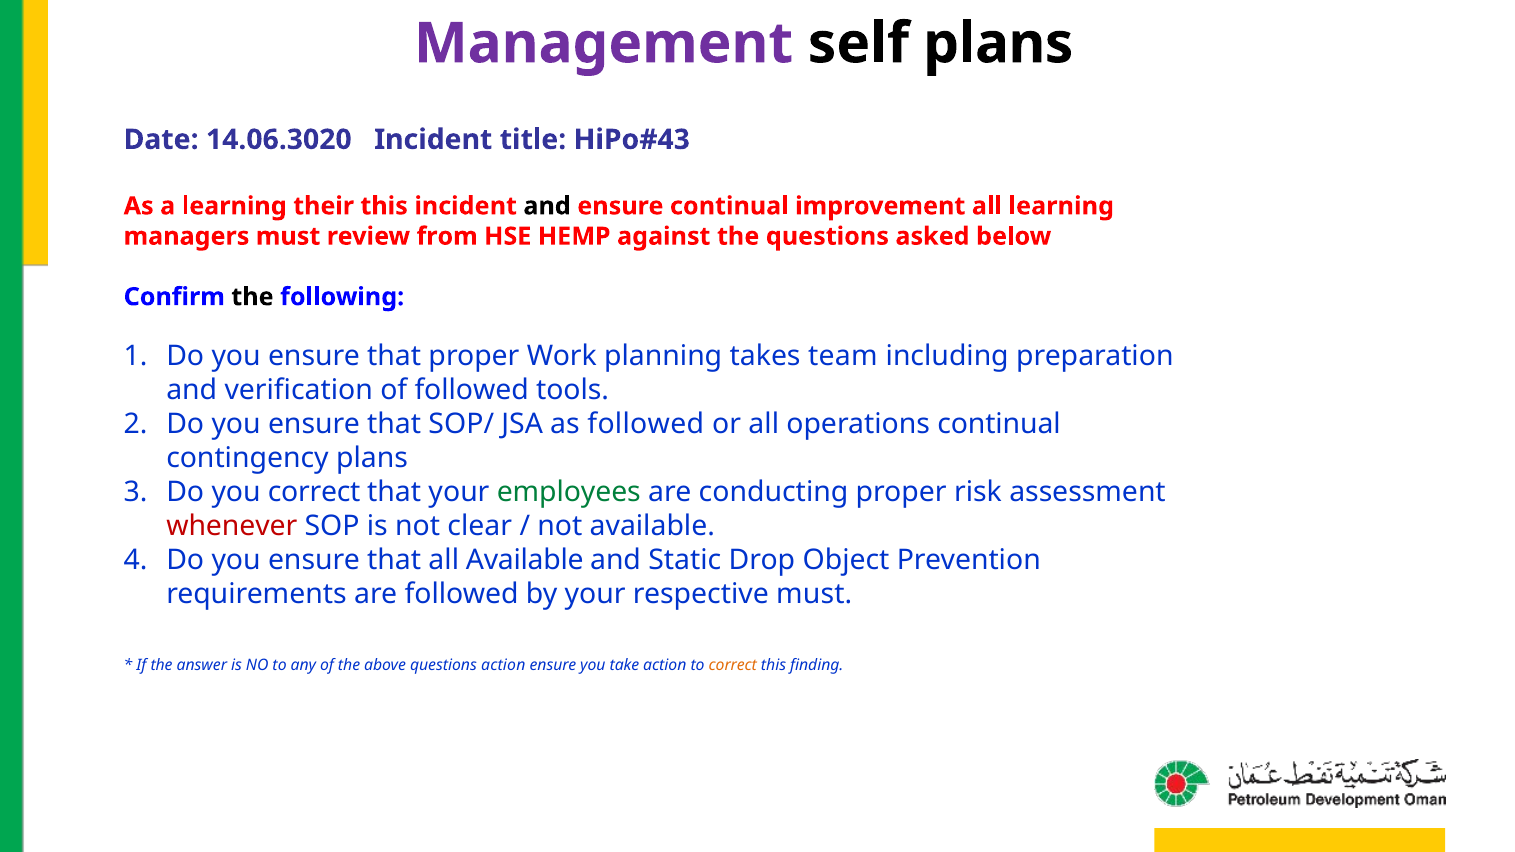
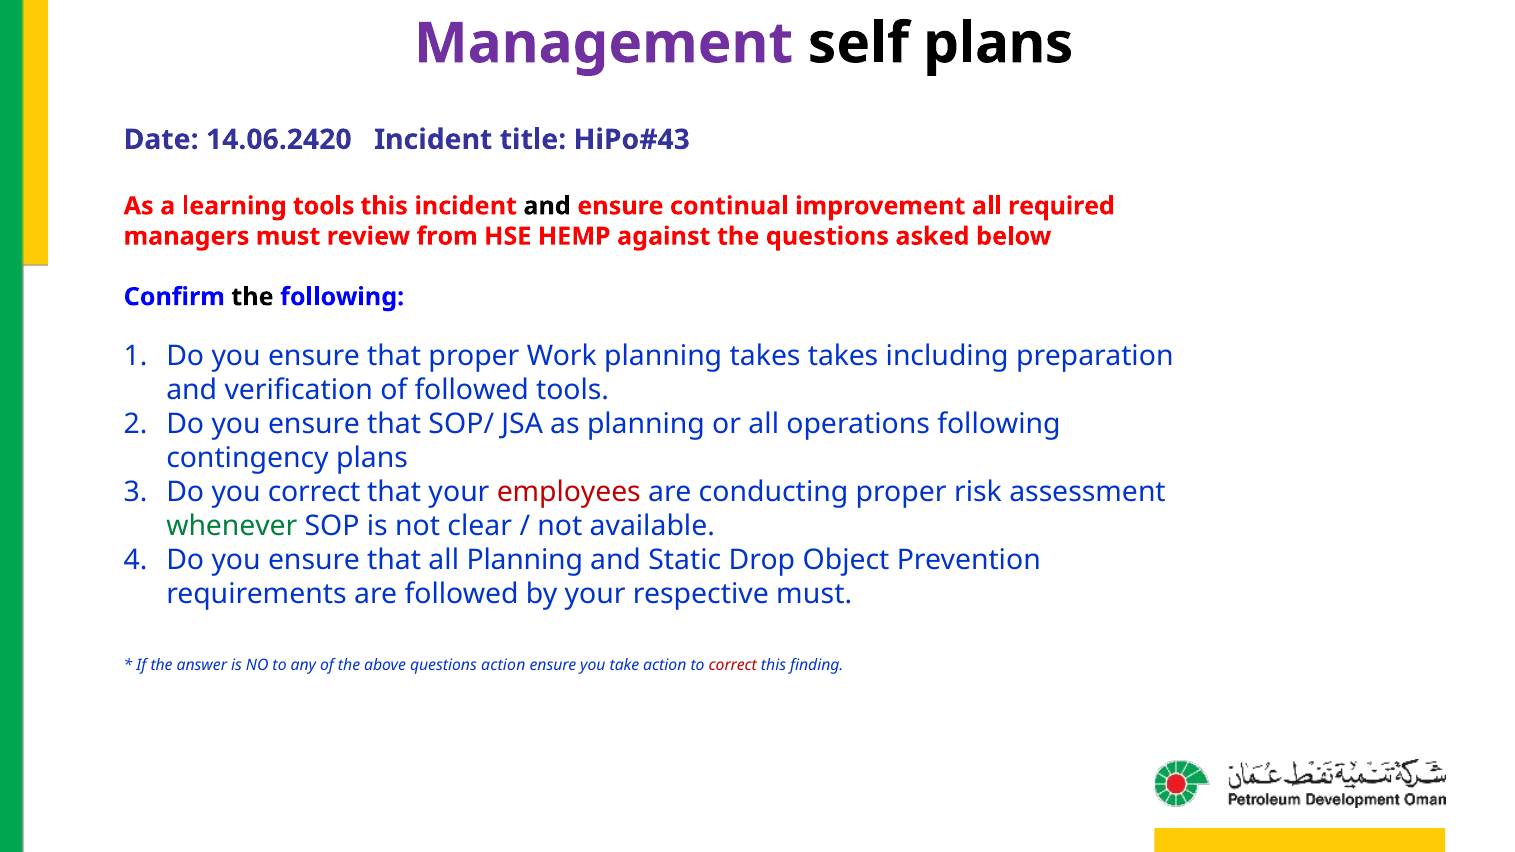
14.06.3020: 14.06.3020 -> 14.06.2420
learning their: their -> tools
all learning: learning -> required
takes team: team -> takes
as followed: followed -> planning
operations continual: continual -> following
employees colour: green -> red
whenever colour: red -> green
all Available: Available -> Planning
correct at (733, 666) colour: orange -> red
